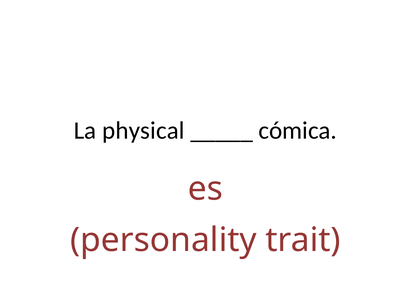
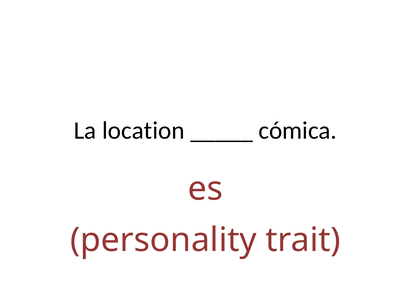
physical: physical -> location
